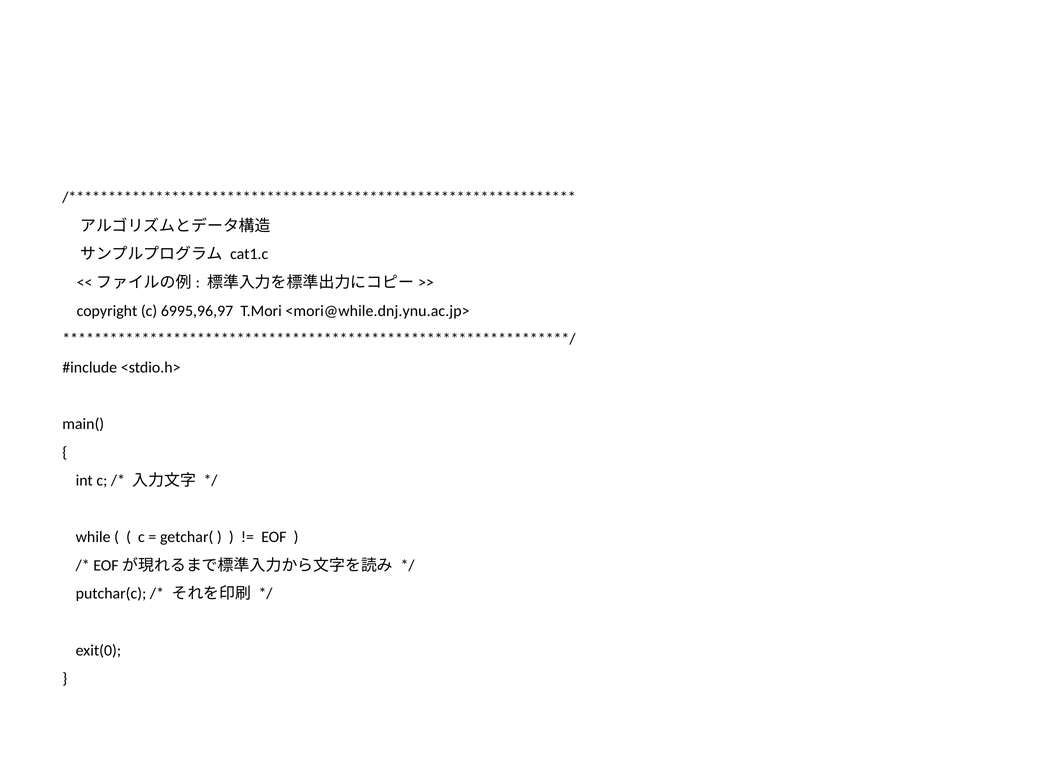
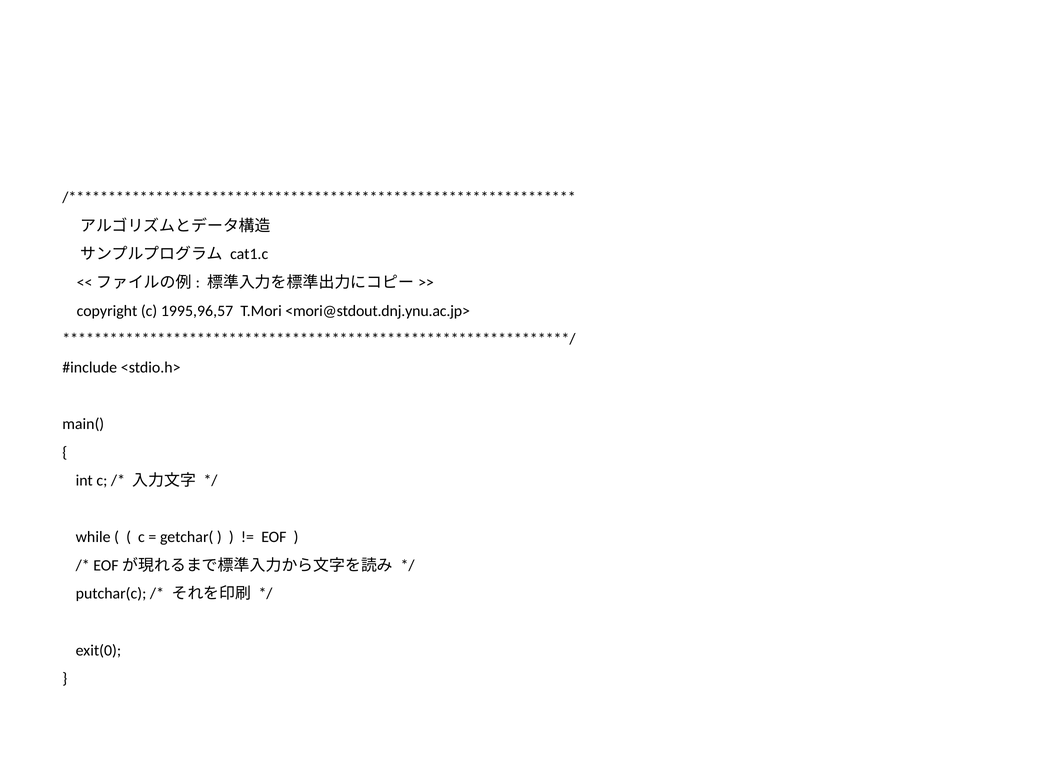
6995,96,97: 6995,96,97 -> 1995,96,57
<mori@while.dnj.ynu.ac.jp>: <mori@while.dnj.ynu.ac.jp> -> <mori@stdout.dnj.ynu.ac.jp>
